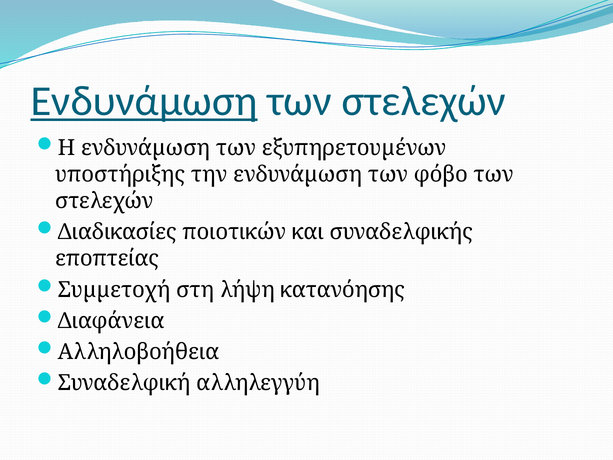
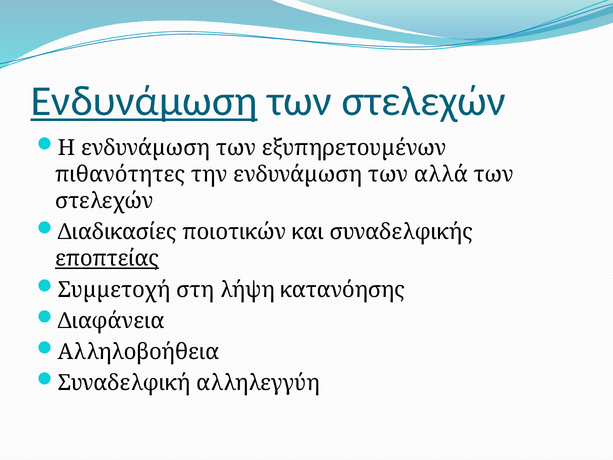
υποστήριξης: υποστήριξης -> πιθανότητες
φόβο: φόβο -> αλλά
εποπτείας underline: none -> present
